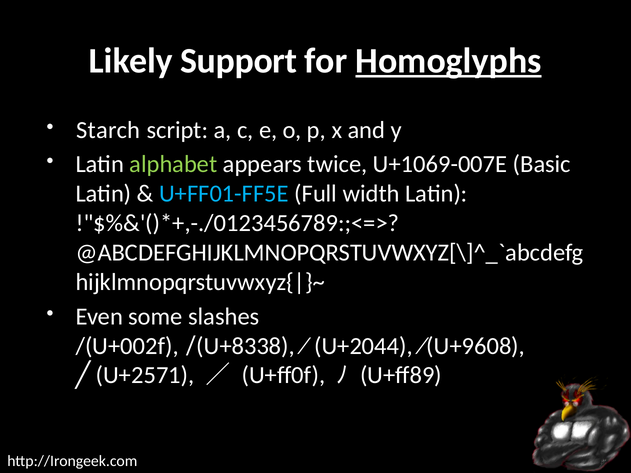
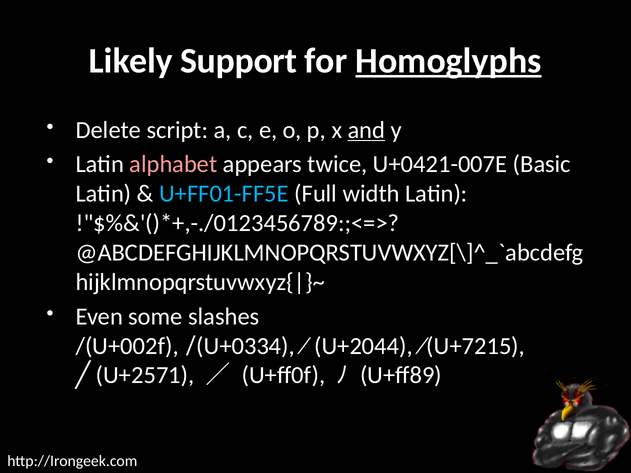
Starch: Starch -> Delete
and underline: none -> present
alphabet colour: light green -> pink
U+1069-007E: U+1069-007E -> U+0421-007E
U+8338: U+8338 -> U+0334
∕(U+9608: ∕(U+9608 -> ∕(U+7215
